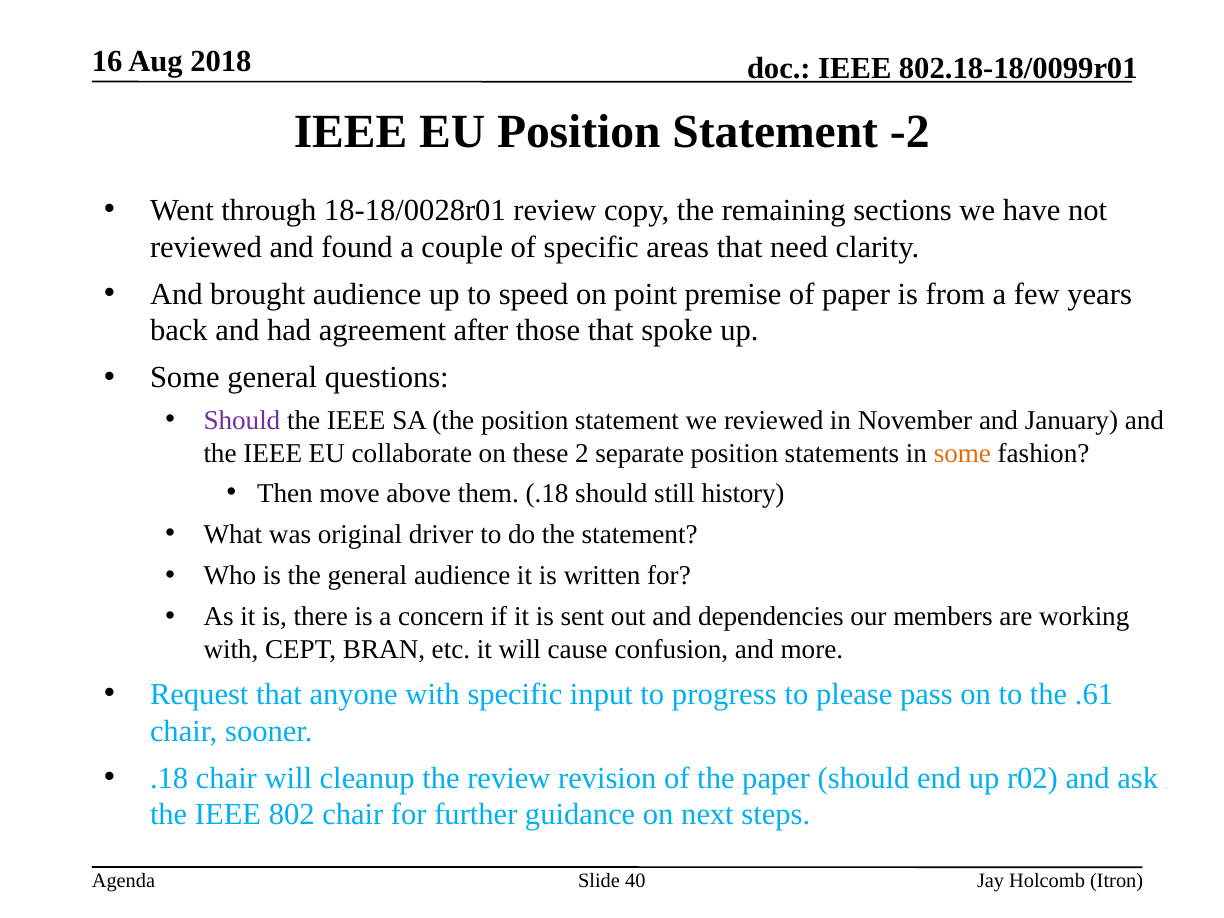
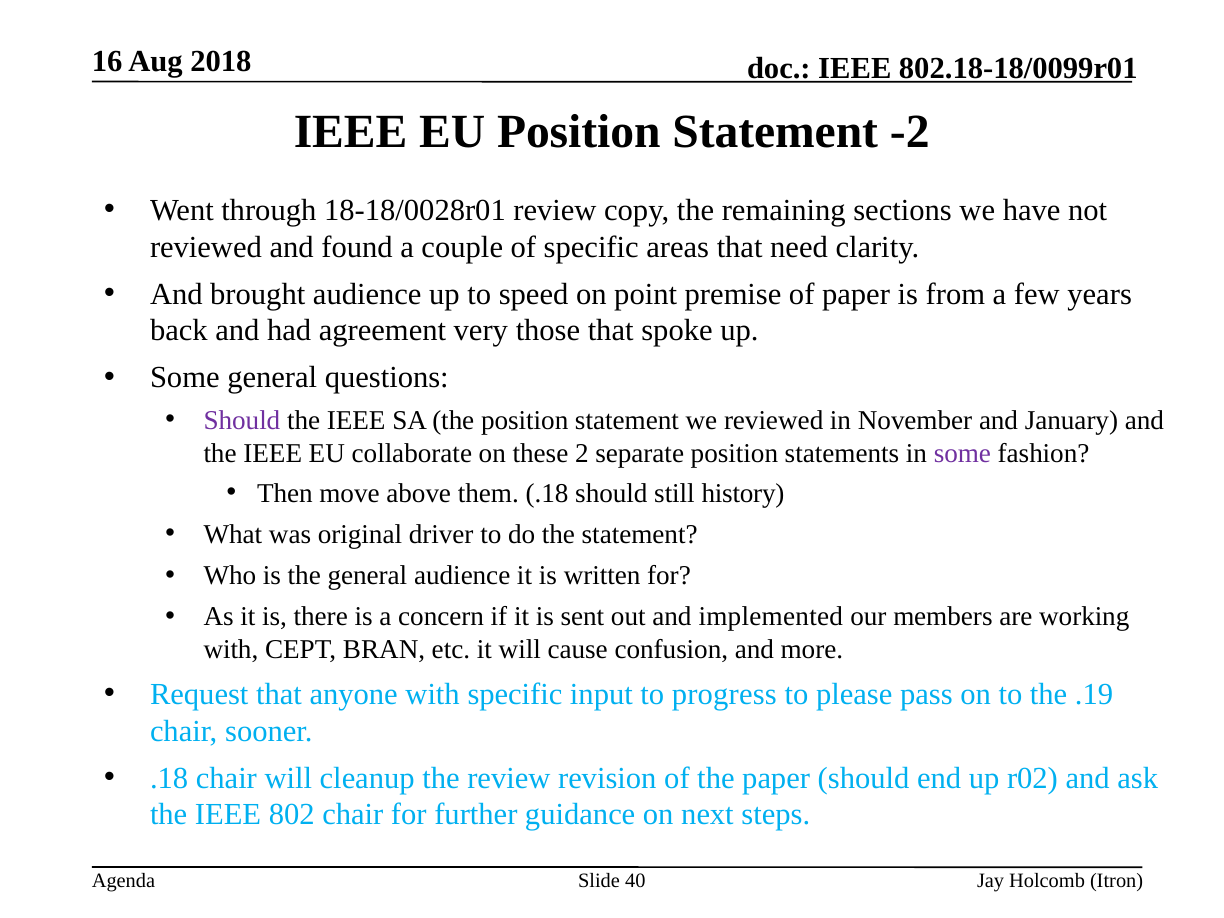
after: after -> very
some at (962, 453) colour: orange -> purple
dependencies: dependencies -> implemented
.61: .61 -> .19
